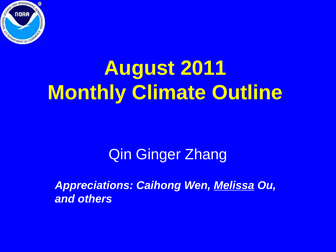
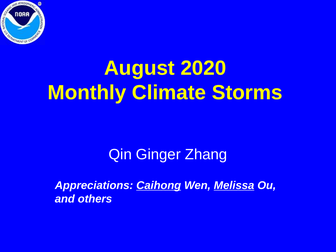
2011: 2011 -> 2020
Outline: Outline -> Storms
Caihong underline: none -> present
